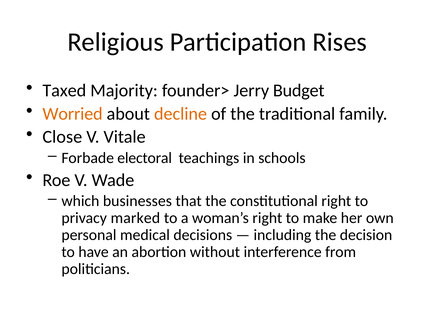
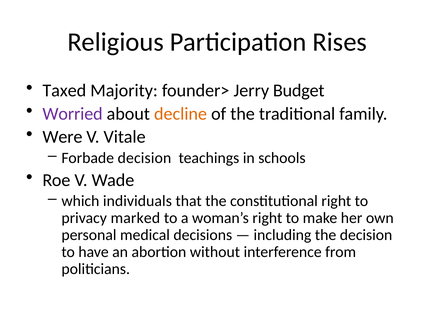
Worried colour: orange -> purple
Close: Close -> Were
Forbade electoral: electoral -> decision
businesses: businesses -> individuals
